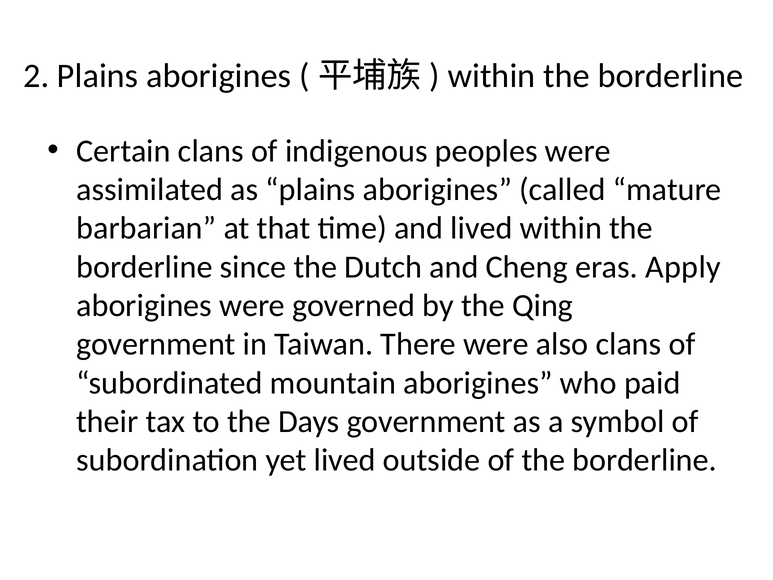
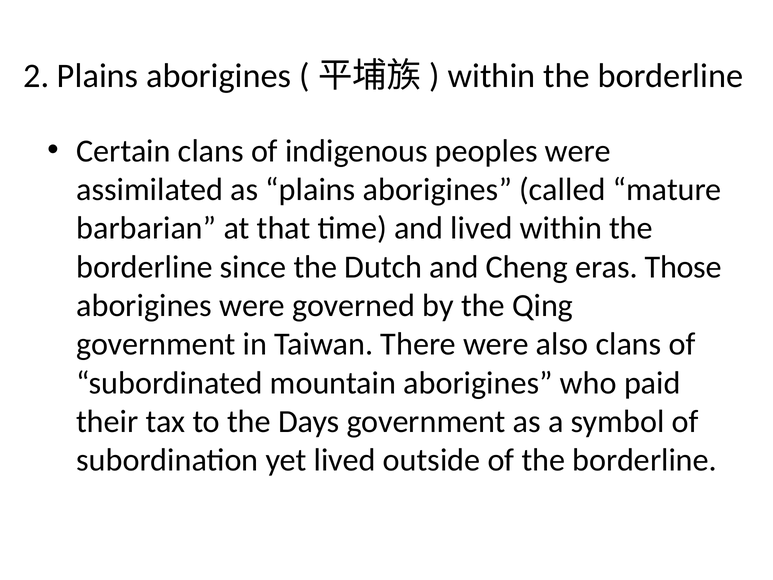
Apply: Apply -> Those
